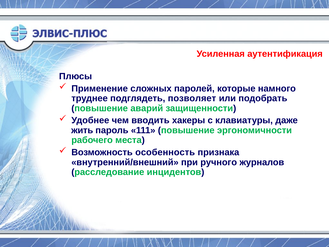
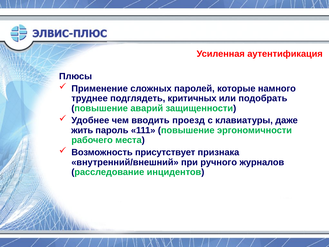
позволяет: позволяет -> критичных
хакеры: хакеры -> проезд
особенность: особенность -> присутствует
